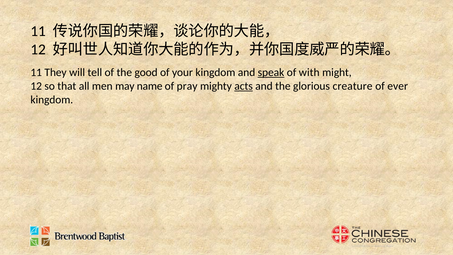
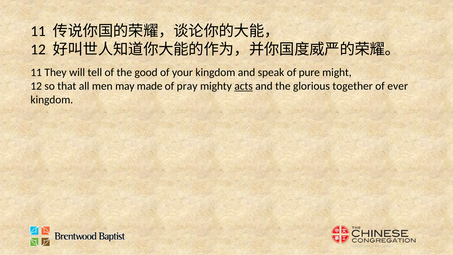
speak underline: present -> none
with: with -> pure
name: name -> made
creature: creature -> together
